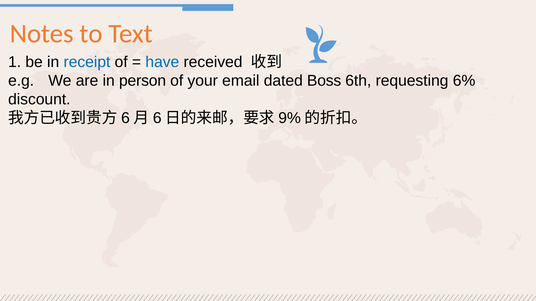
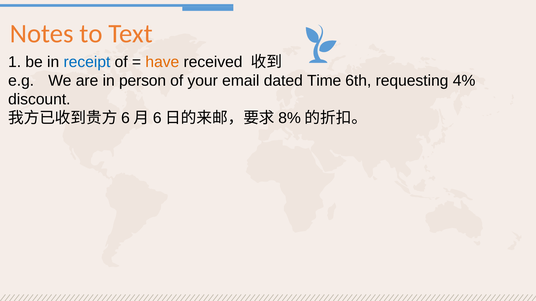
have colour: blue -> orange
Boss: Boss -> Time
6%: 6% -> 4%
9%: 9% -> 8%
